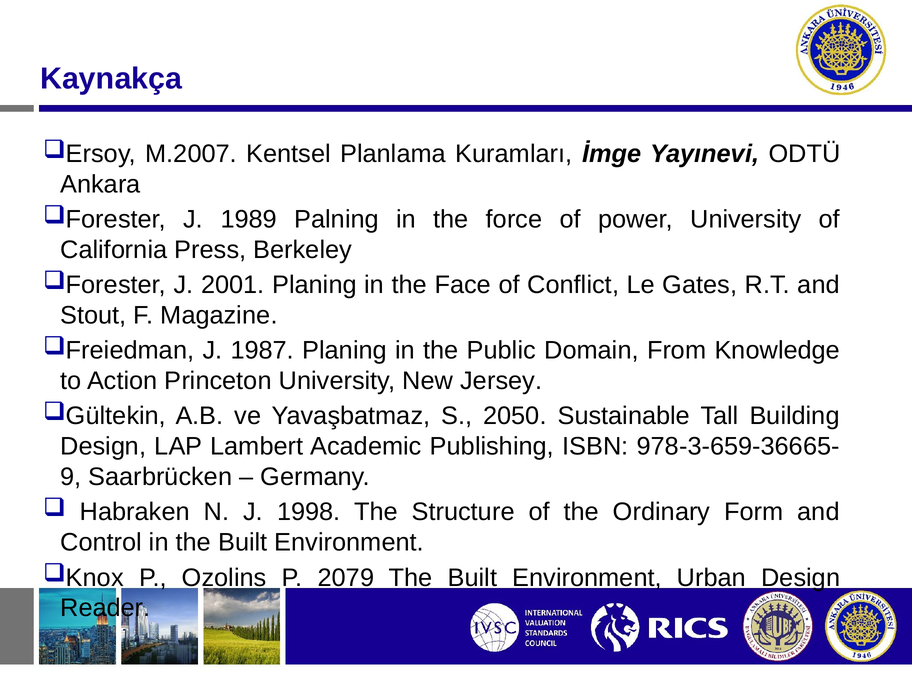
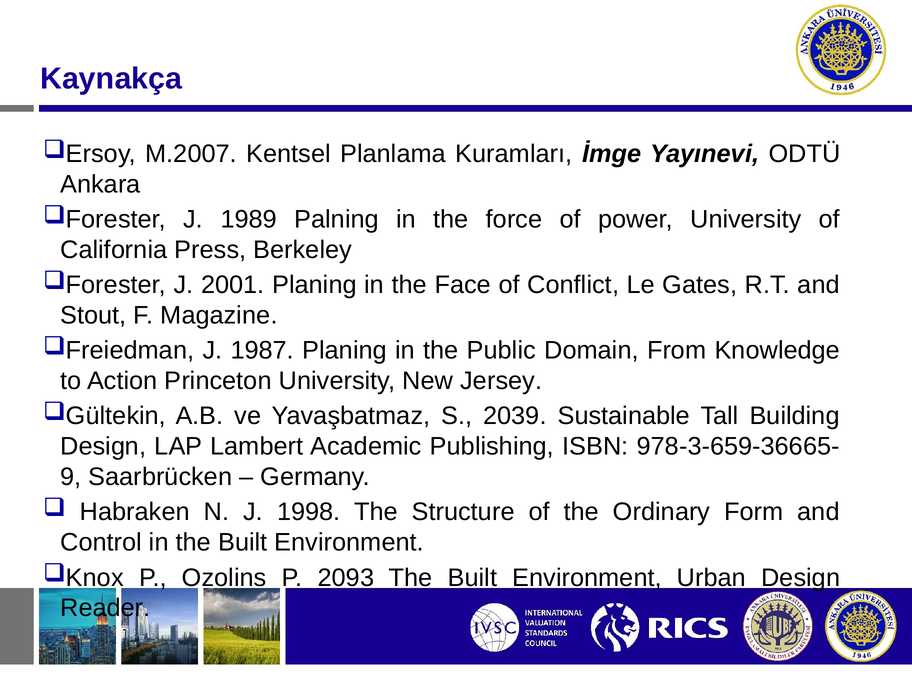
2050: 2050 -> 2039
2079: 2079 -> 2093
